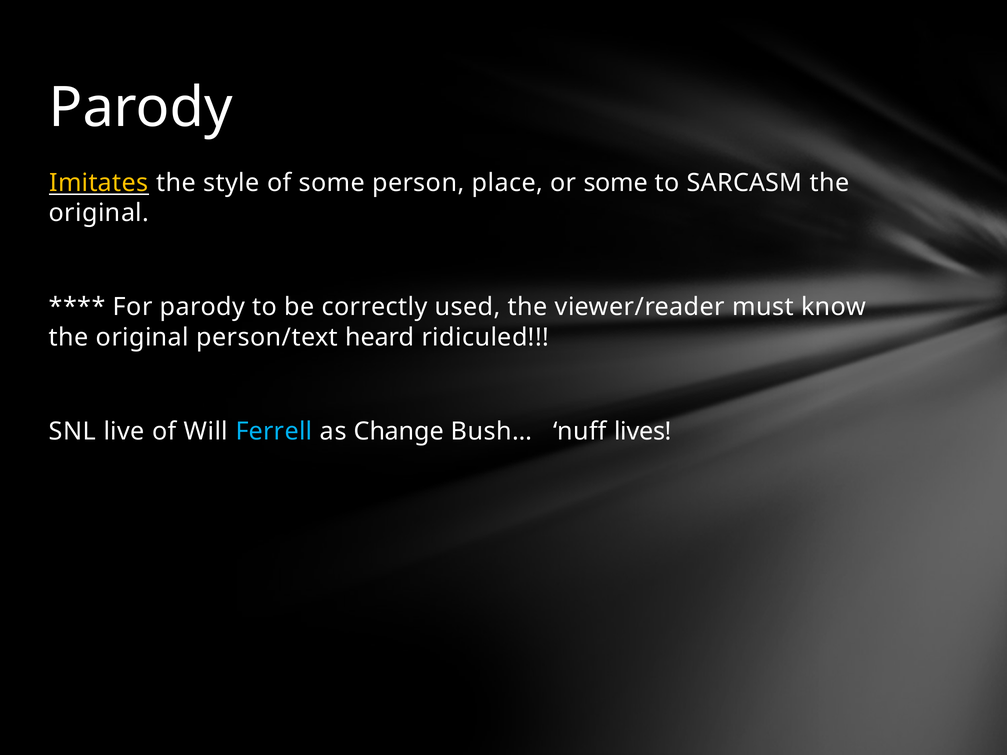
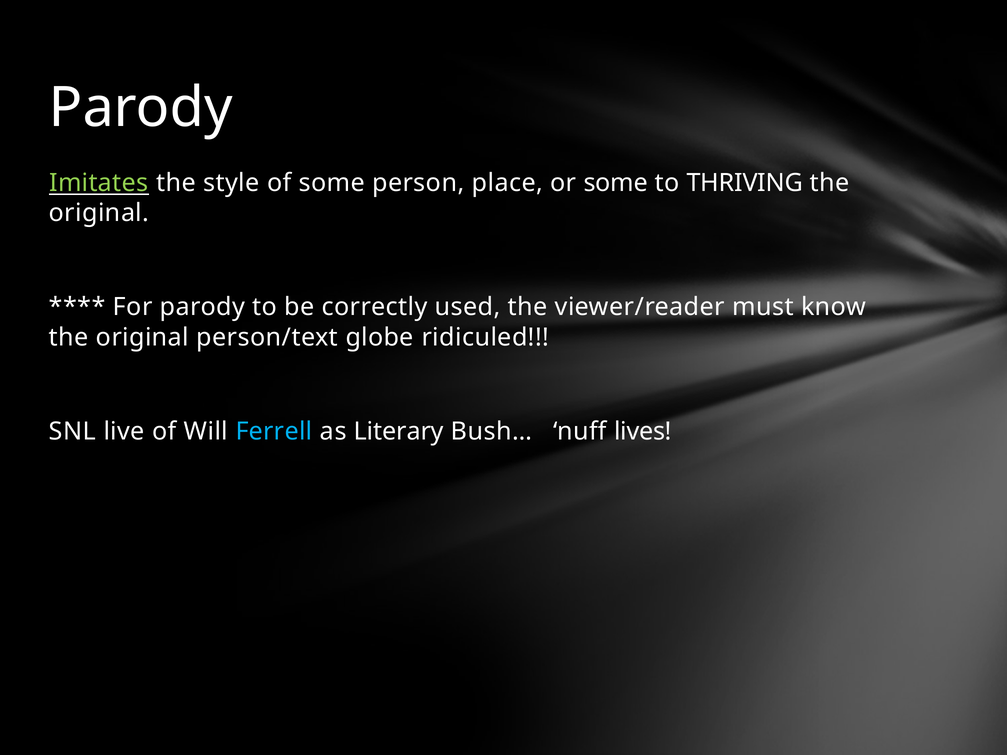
Imitates colour: yellow -> light green
SARCASM: SARCASM -> THRIVING
heard: heard -> globe
Change: Change -> Literary
